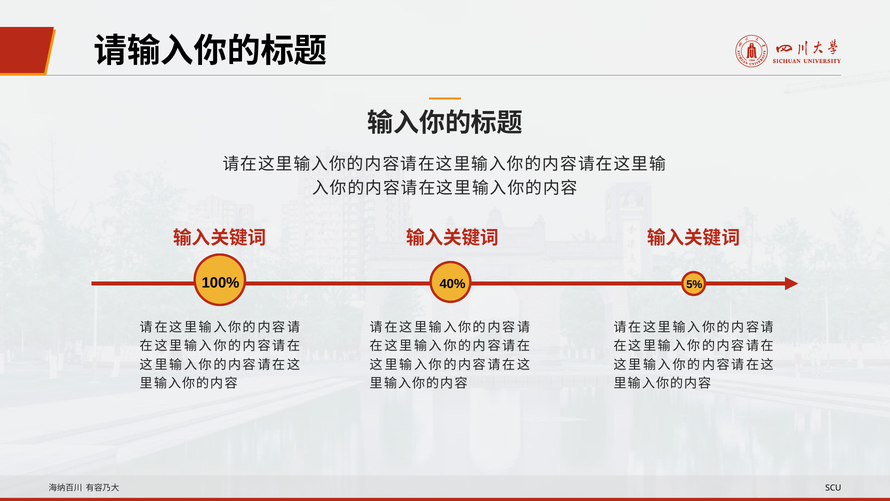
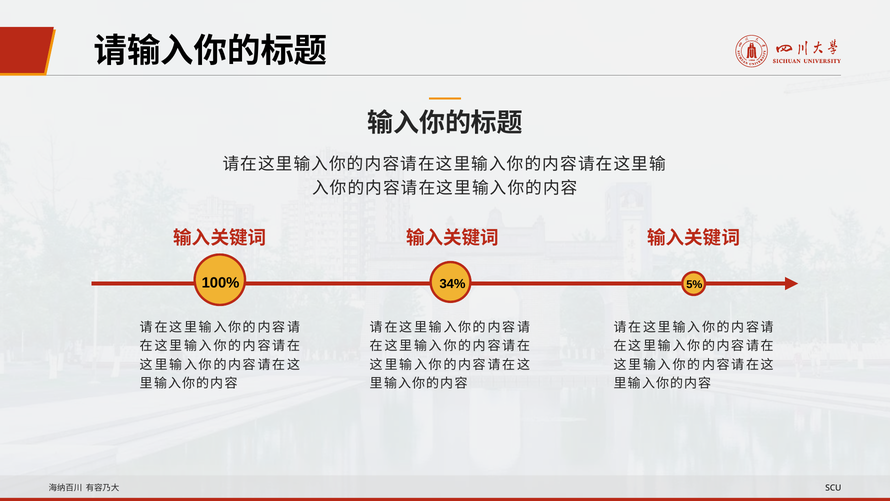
40%: 40% -> 34%
